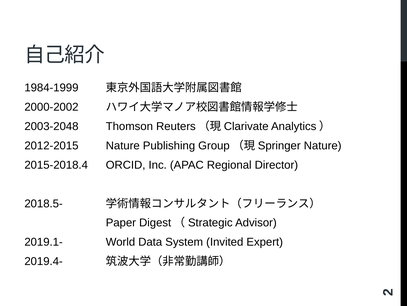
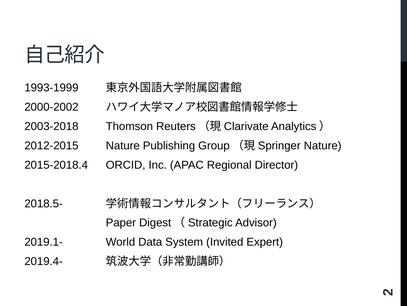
1984-1999: 1984-1999 -> 1993-1999
2003-2048: 2003-2048 -> 2003-2018
